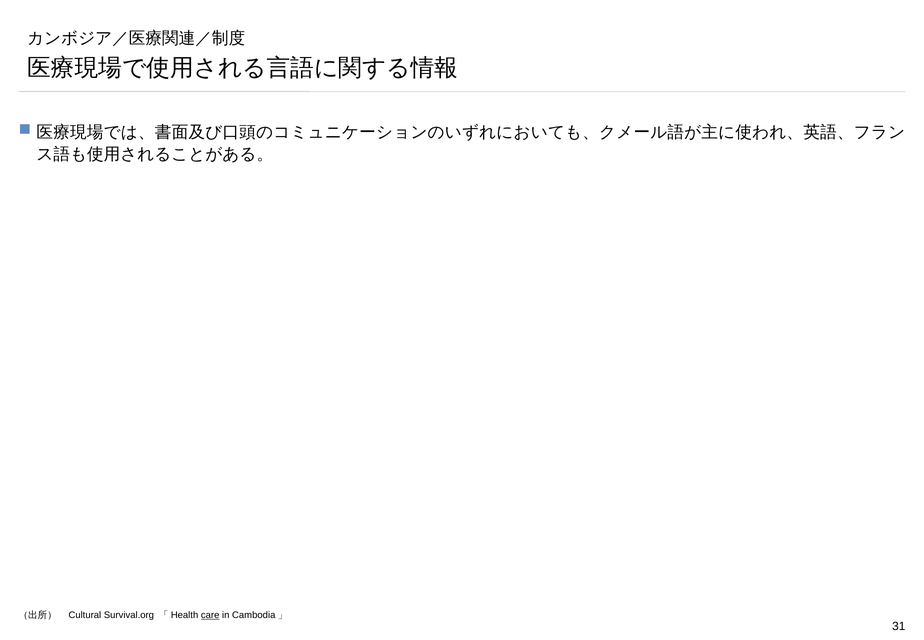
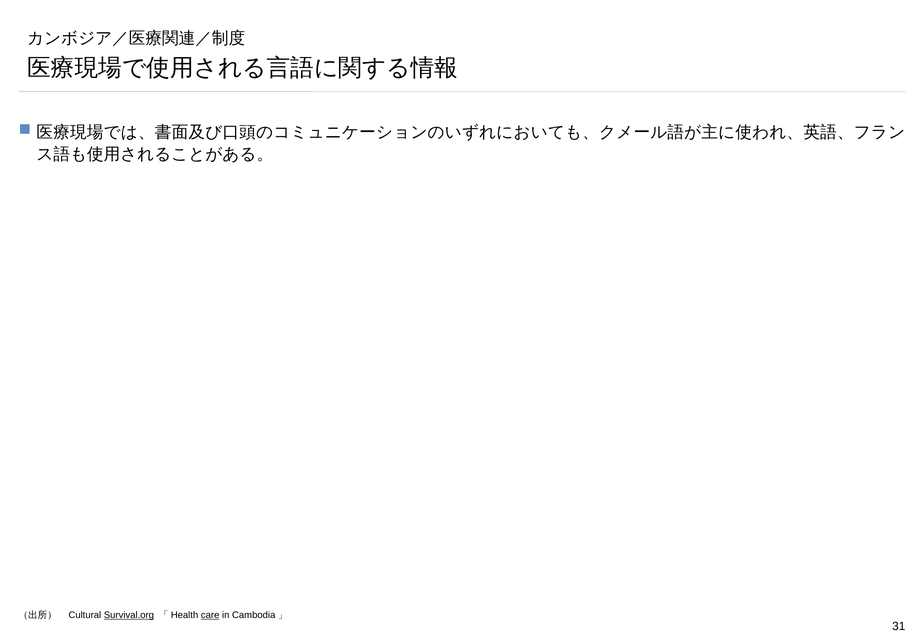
Survival.org underline: none -> present
